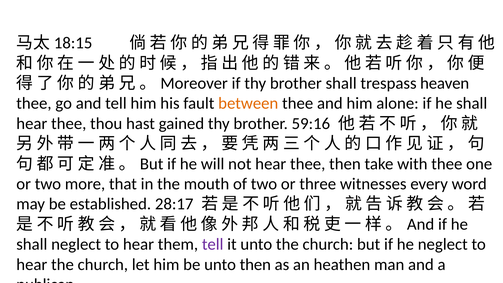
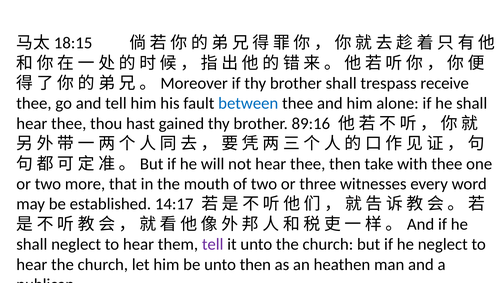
heaven: heaven -> receive
between colour: orange -> blue
59:16: 59:16 -> 89:16
28:17: 28:17 -> 14:17
